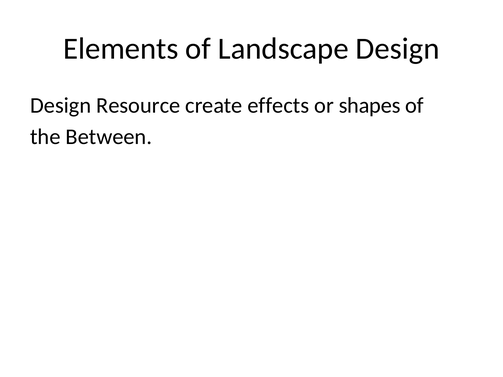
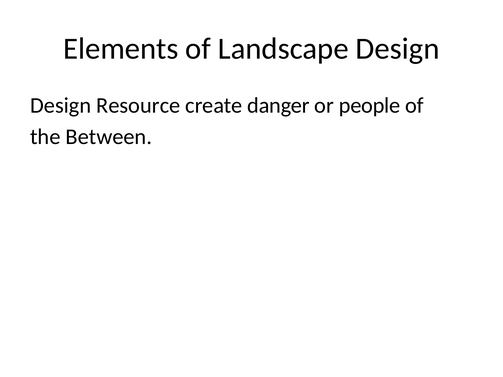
effects: effects -> danger
shapes: shapes -> people
